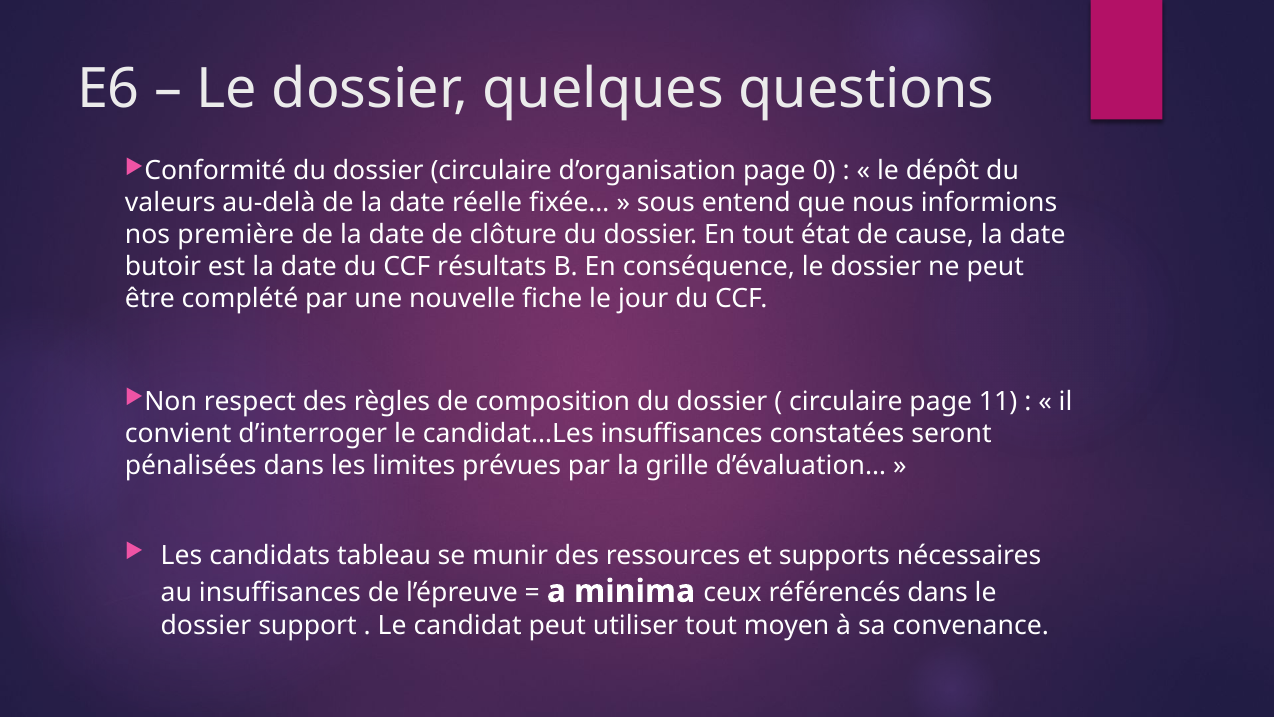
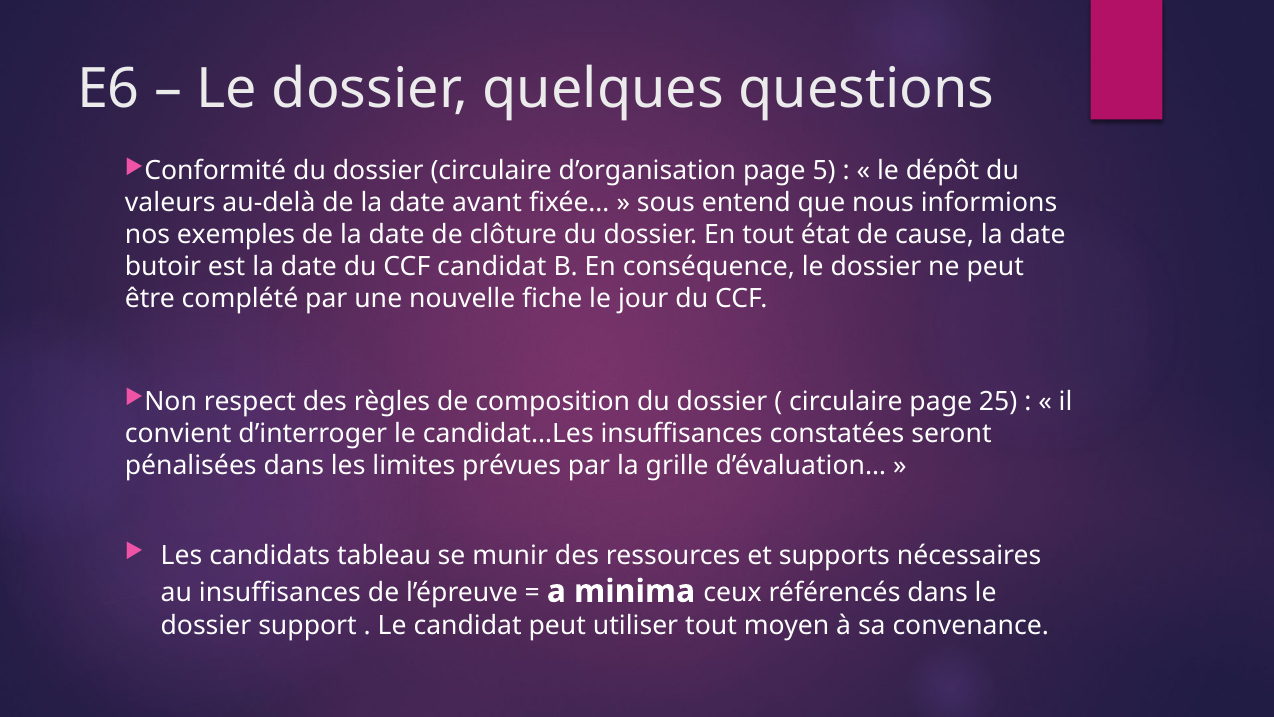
0: 0 -> 5
réelle: réelle -> avant
première: première -> exemples
CCF résultats: résultats -> candidat
11: 11 -> 25
